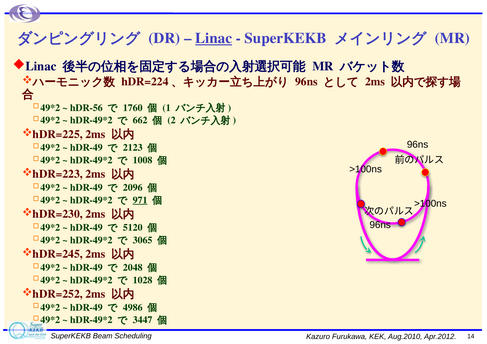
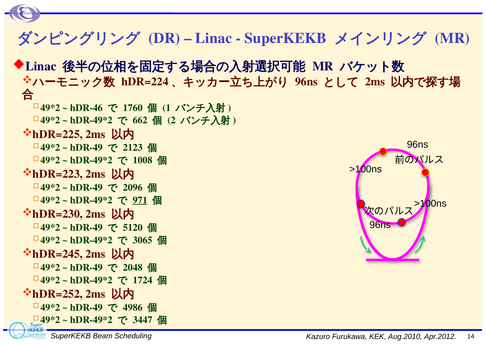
Linac at (214, 38) underline: present -> none
hDR-56: hDR-56 -> hDR-46
1028: 1028 -> 1724
